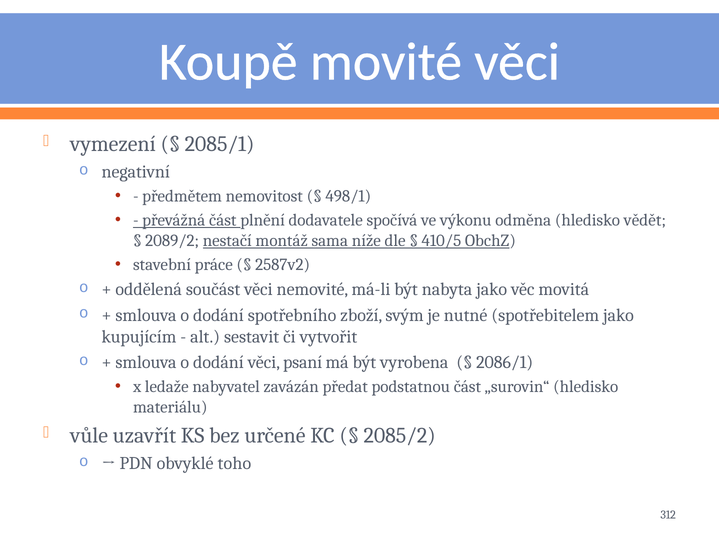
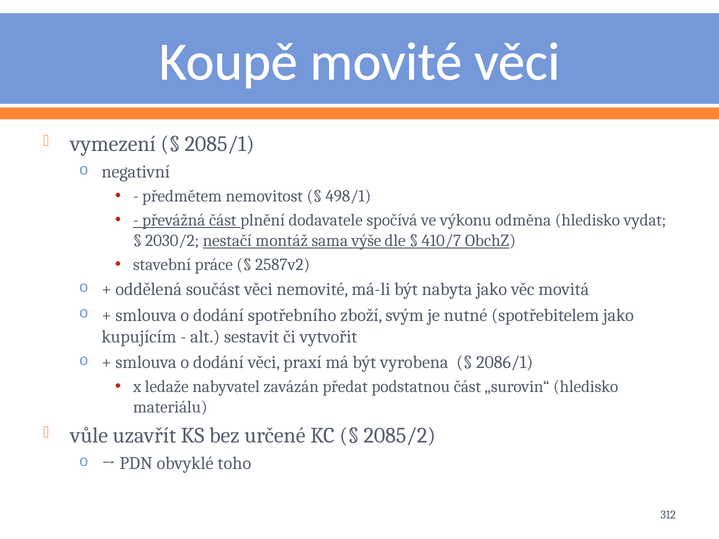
vědět: vědět -> vydat
2089/2: 2089/2 -> 2030/2
níže: níže -> výše
410/5: 410/5 -> 410/7
psaní: psaní -> praxí
